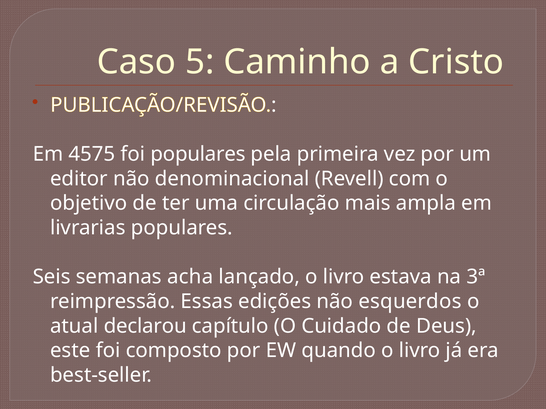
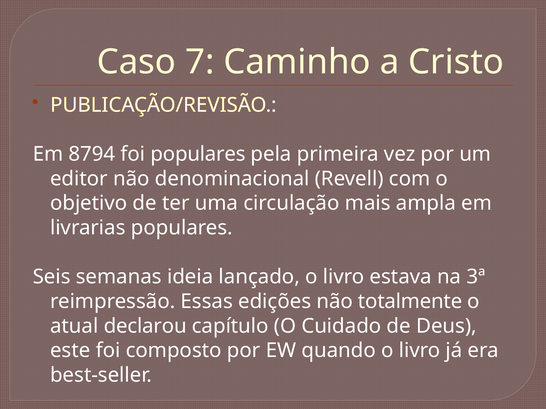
5: 5 -> 7
4575: 4575 -> 8794
acha: acha -> ideia
esquerdos: esquerdos -> totalmente
